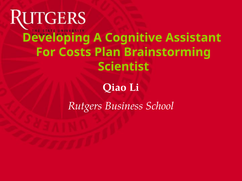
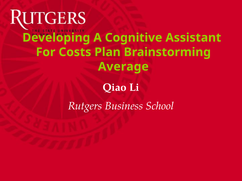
Scientist: Scientist -> Average
